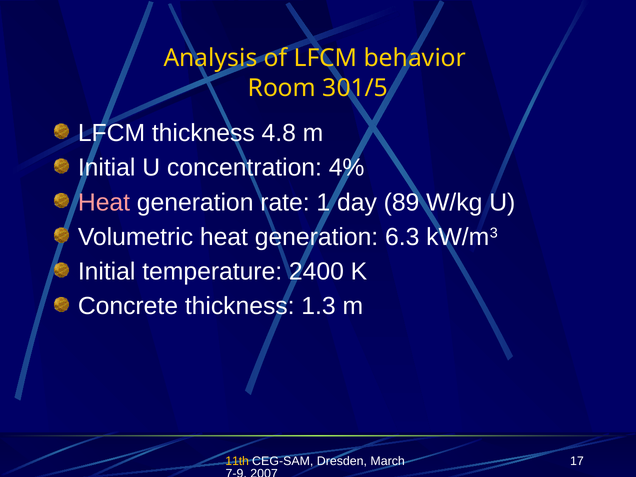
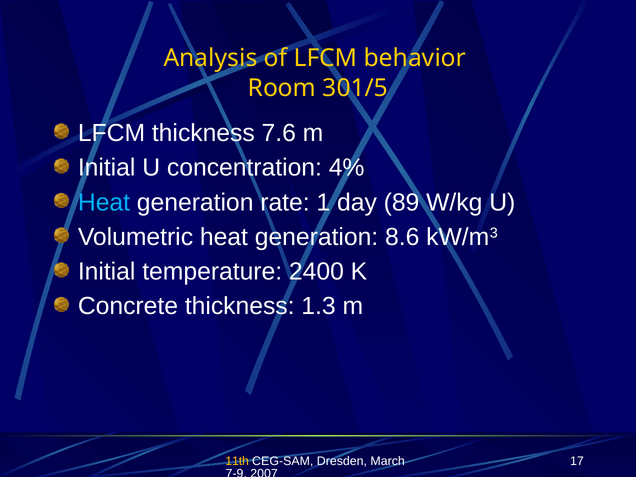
4.8: 4.8 -> 7.6
Heat at (104, 202) colour: pink -> light blue
6.3: 6.3 -> 8.6
